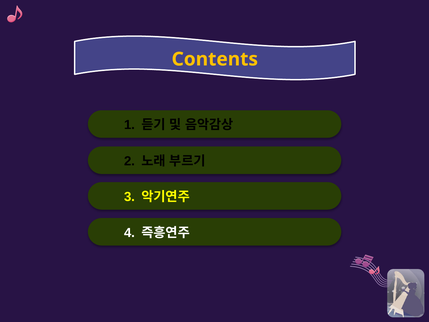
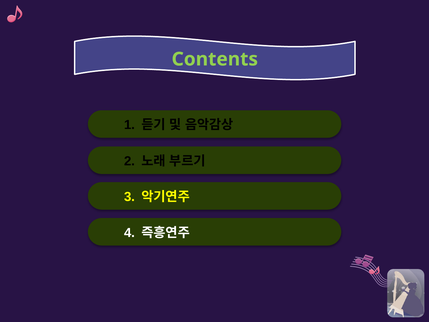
Contents colour: yellow -> light green
